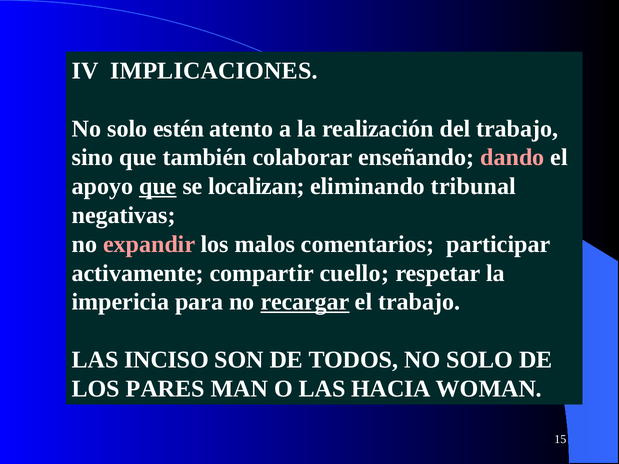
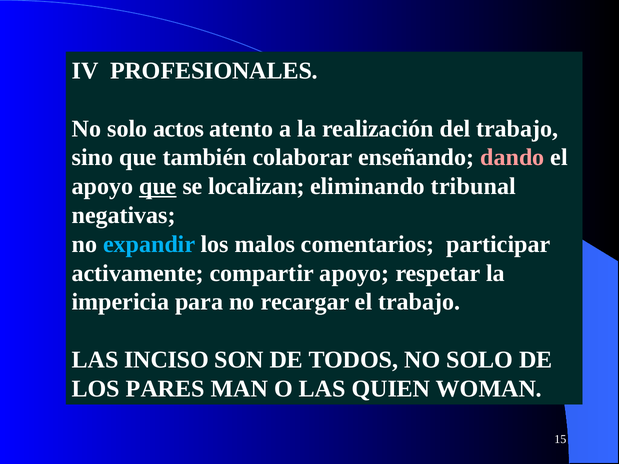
IMPLICACIONES: IMPLICACIONES -> PROFESIONALES
estén: estén -> actos
expandir colour: pink -> light blue
compartir cuello: cuello -> apoyo
recargar underline: present -> none
HACIA: HACIA -> QUIEN
